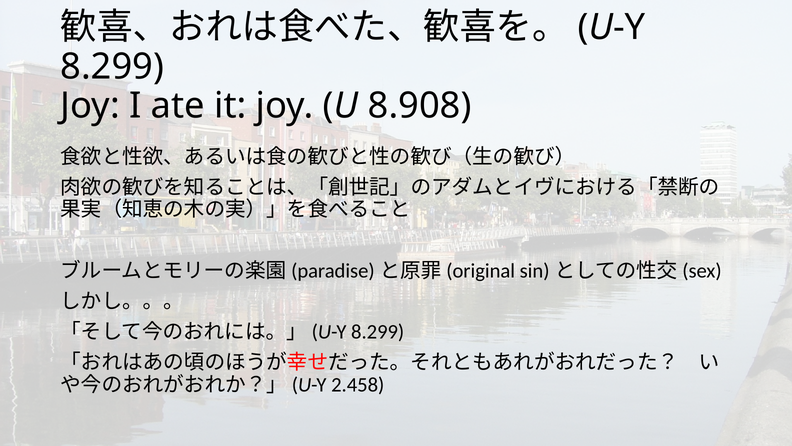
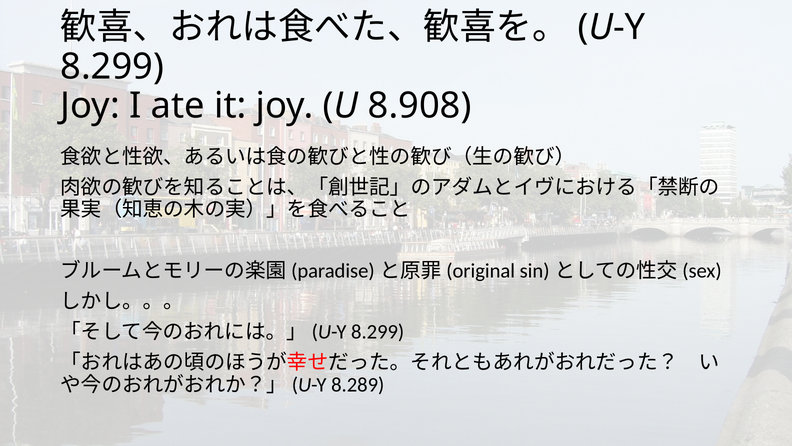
2.458: 2.458 -> 8.289
